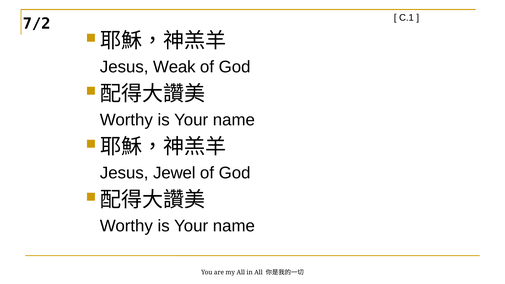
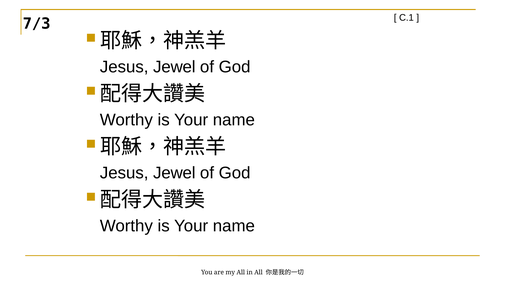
7/2: 7/2 -> 7/3
Weak at (174, 67): Weak -> Jewel
